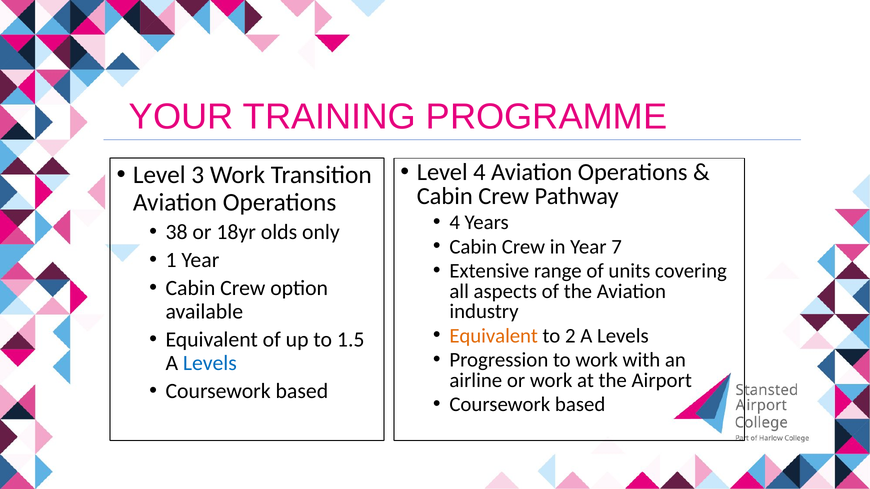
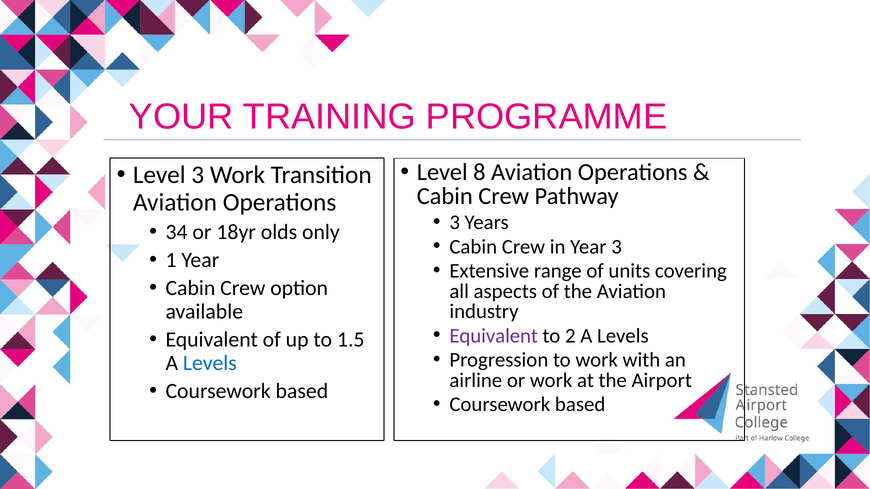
Level 4: 4 -> 8
4 at (455, 223): 4 -> 3
38: 38 -> 34
Year 7: 7 -> 3
Equivalent at (494, 336) colour: orange -> purple
